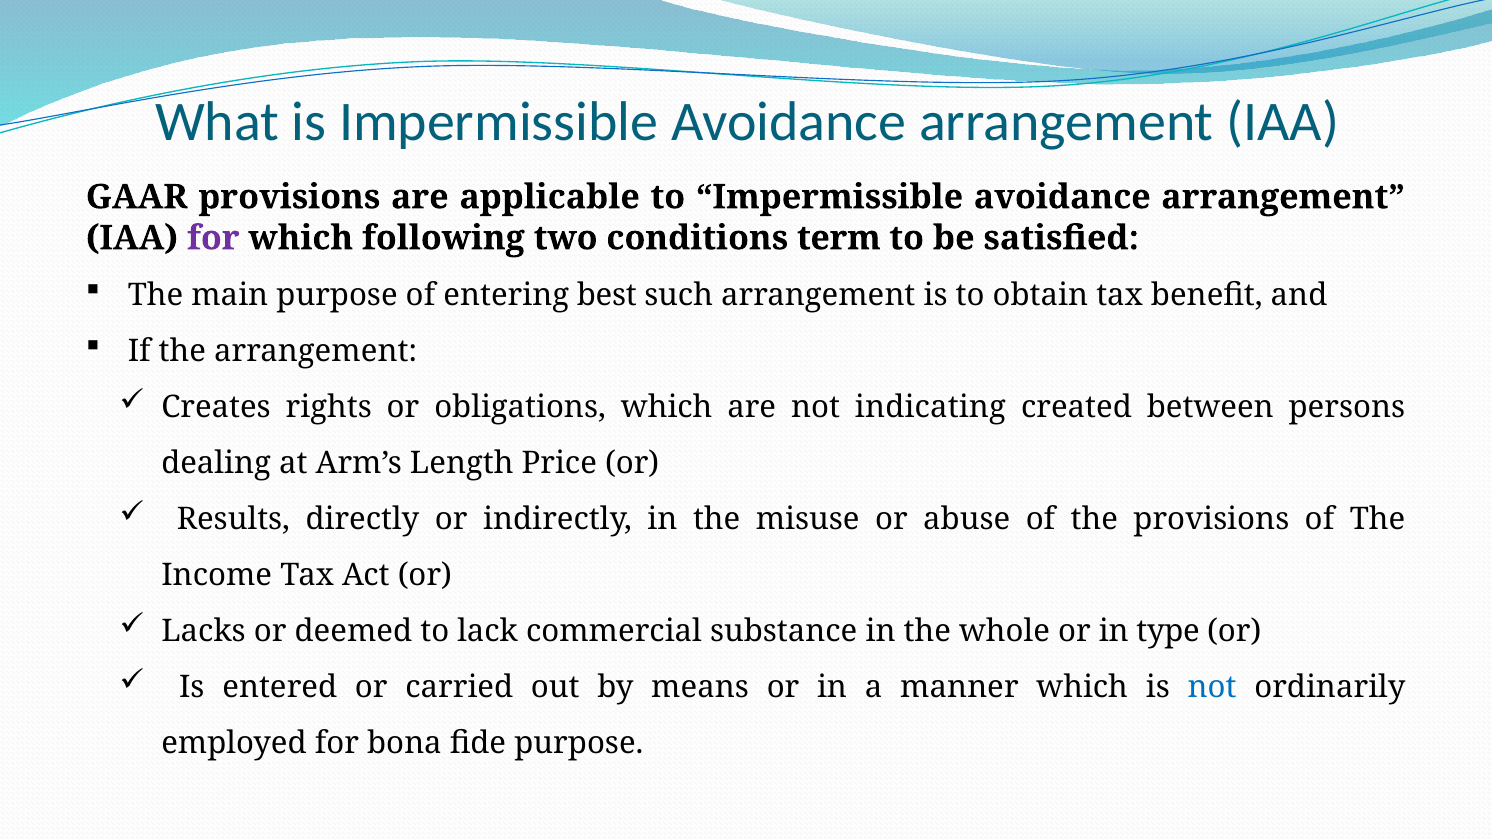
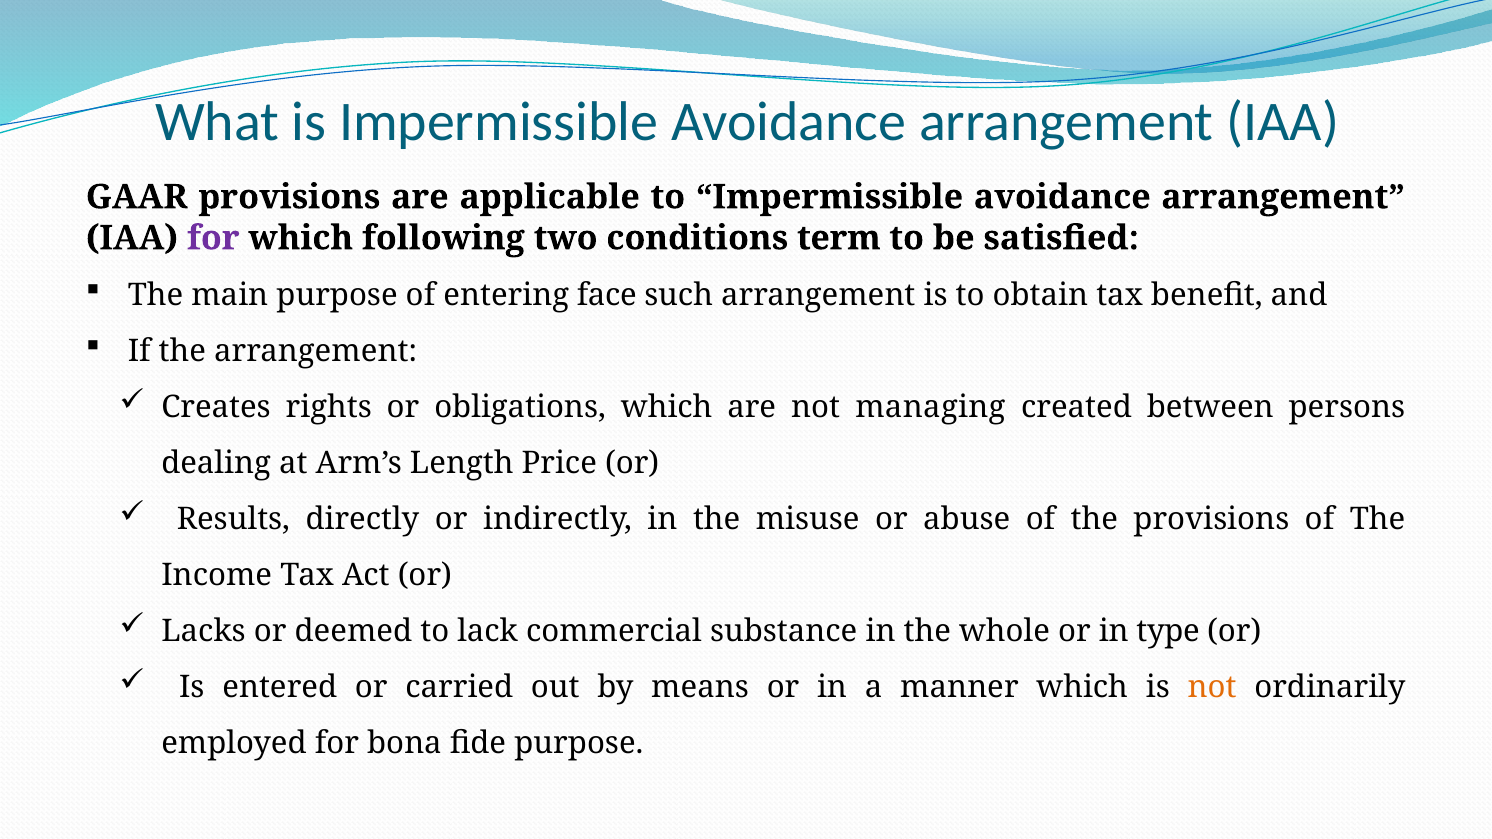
best: best -> face
indicating: indicating -> managing
not at (1212, 687) colour: blue -> orange
